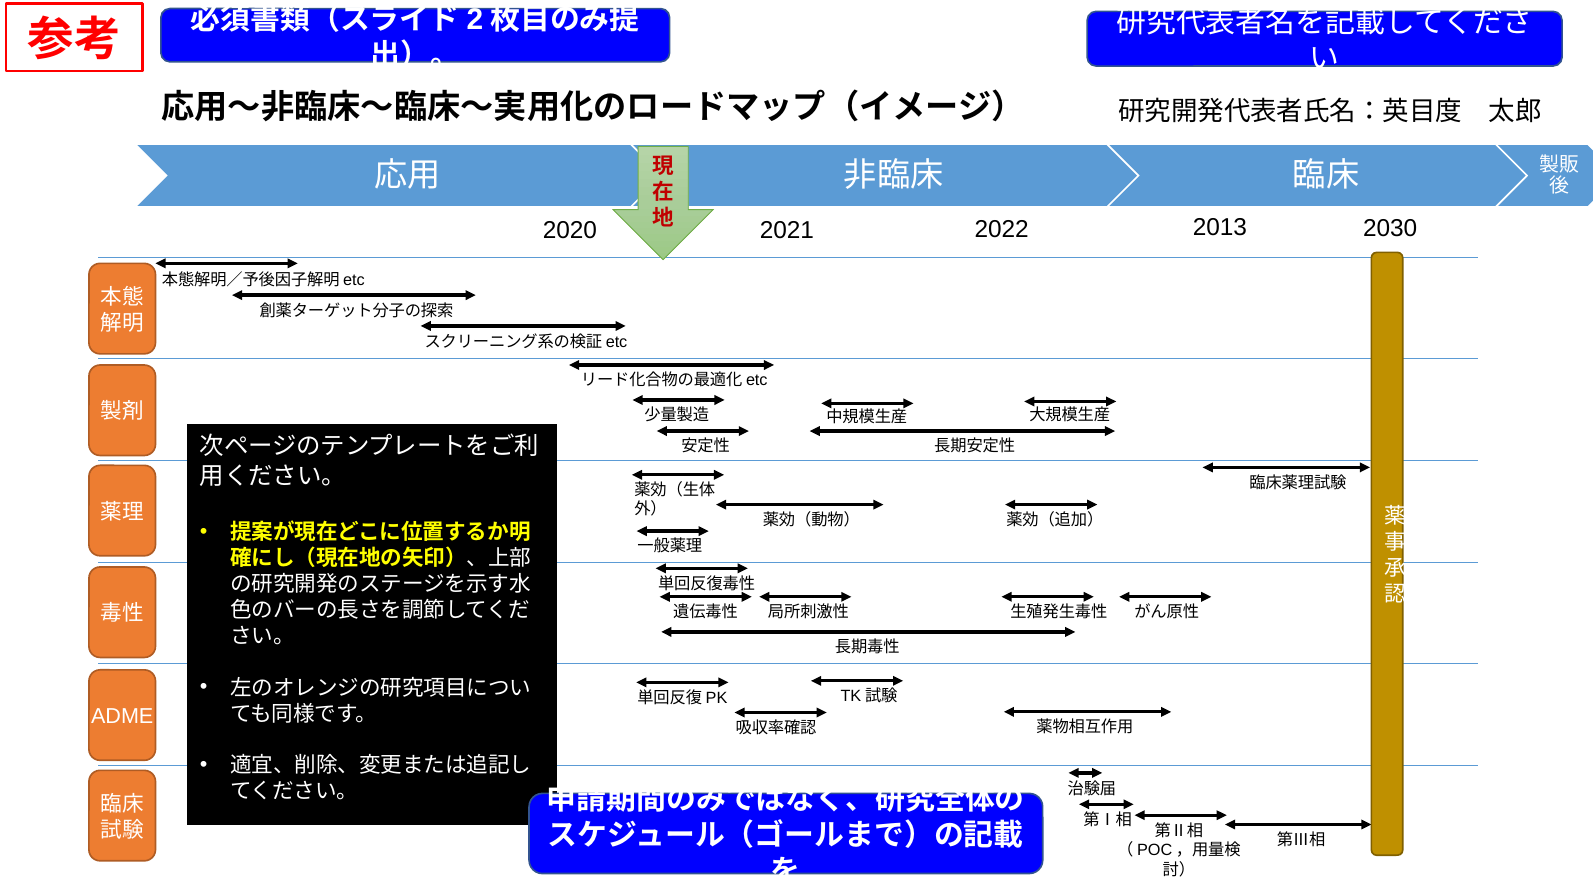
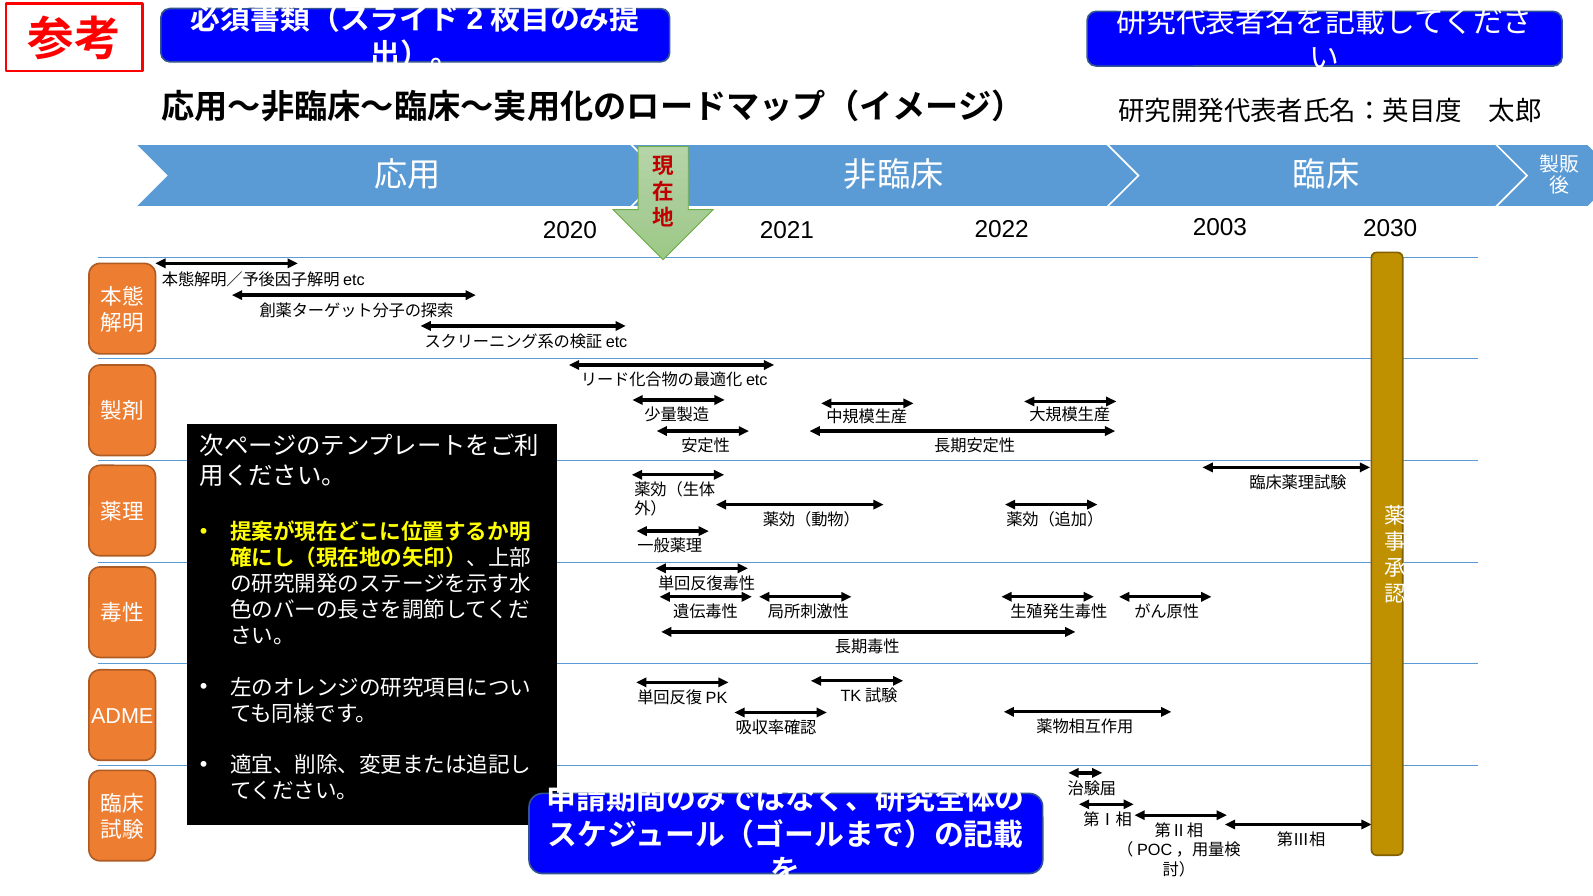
2013: 2013 -> 2003
